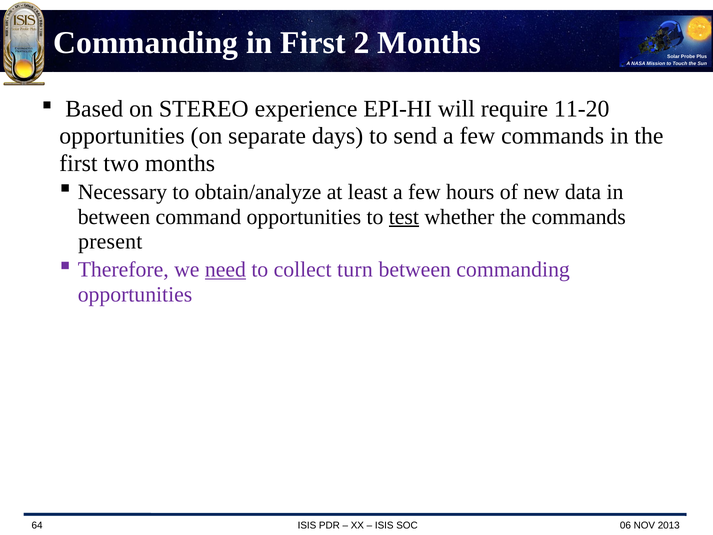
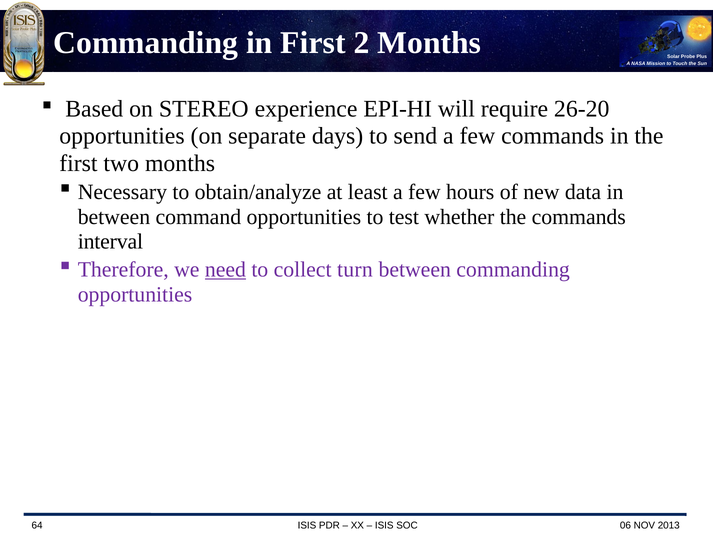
11-20: 11-20 -> 26-20
test underline: present -> none
present: present -> interval
